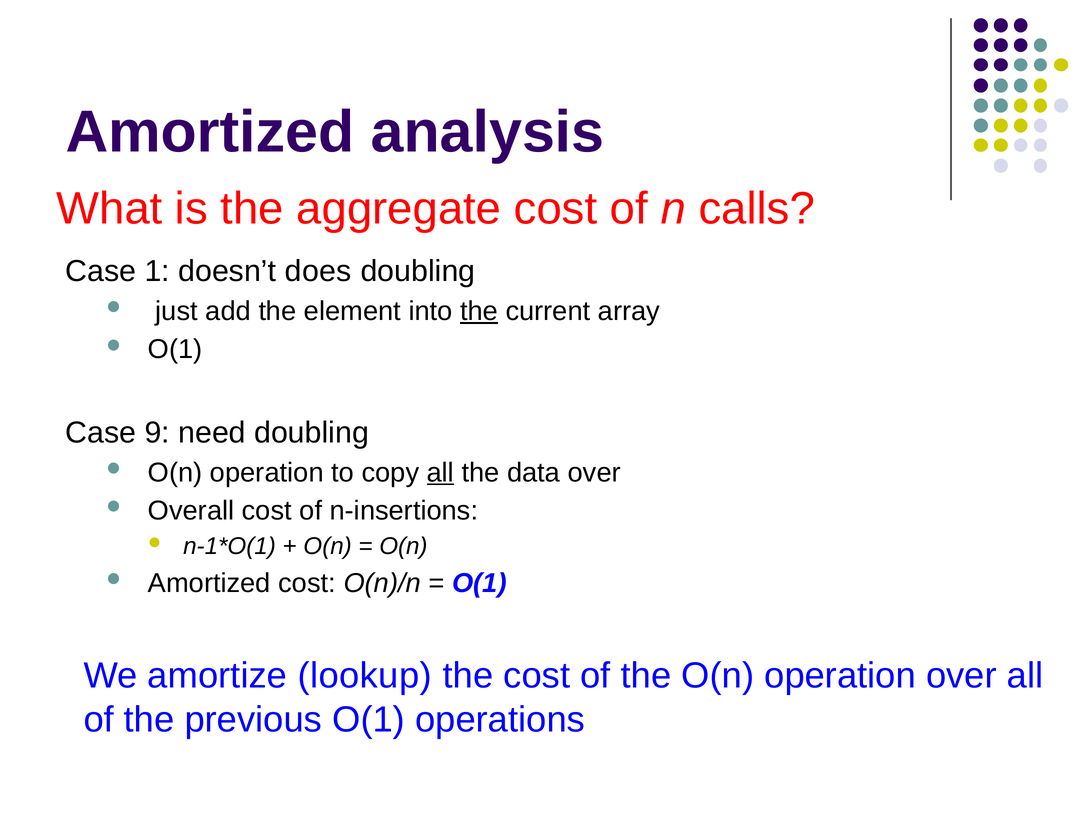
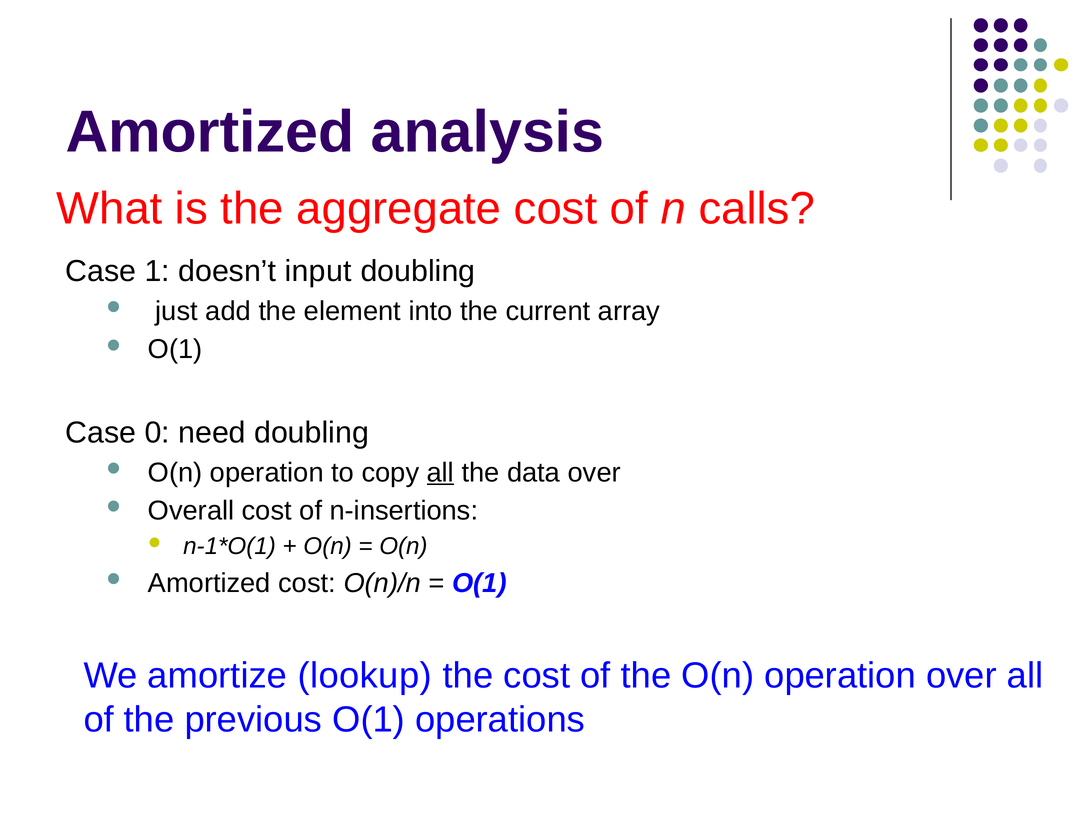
does: does -> input
the at (479, 311) underline: present -> none
9: 9 -> 0
